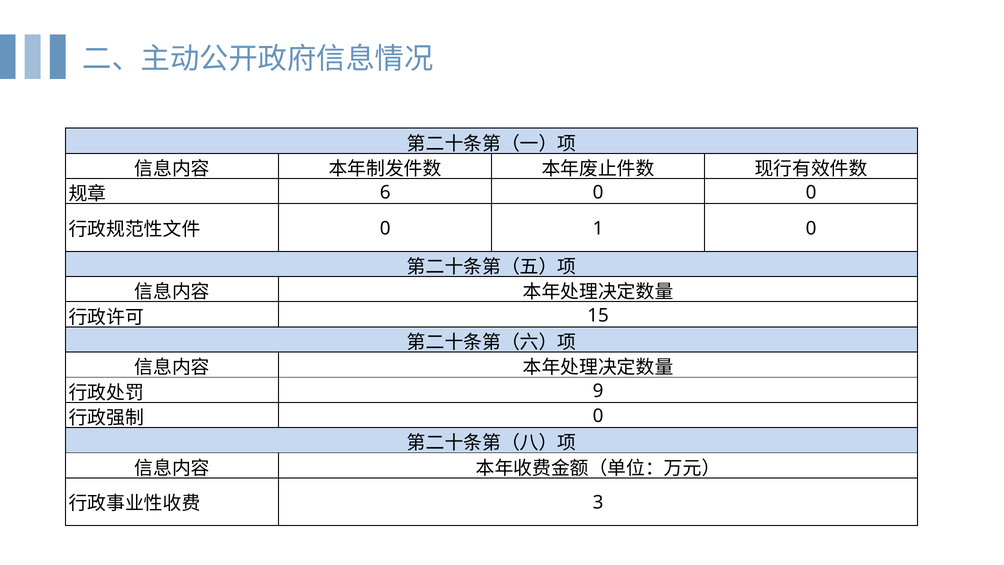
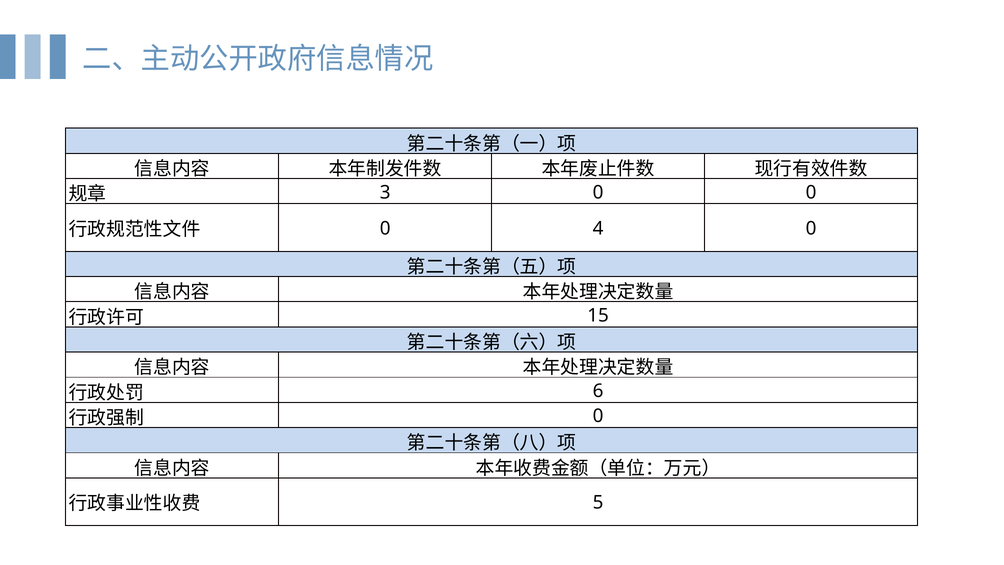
6: 6 -> 3
1: 1 -> 4
9: 9 -> 6
3: 3 -> 5
